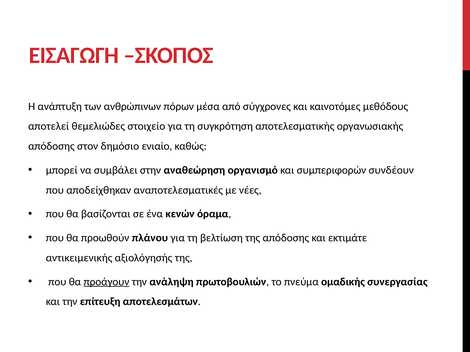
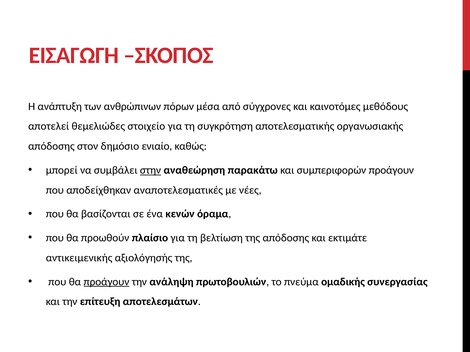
στην underline: none -> present
οργανισμό: οργανισμό -> παρακάτω
συμπεριφορών συνδέουν: συνδέουν -> προάγουν
πλάνου: πλάνου -> πλαίσιο
